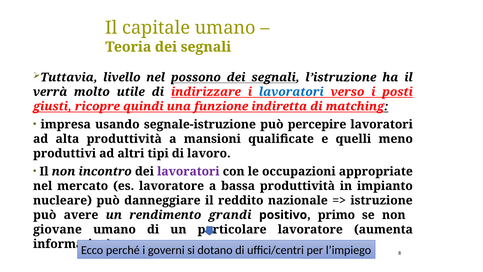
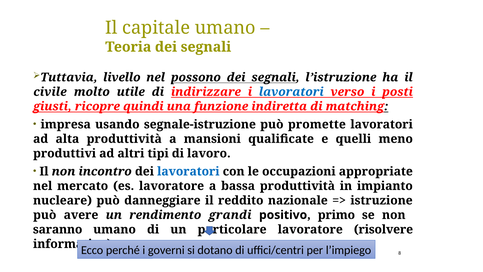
verrà: verrà -> civile
percepire: percepire -> promette
lavoratori at (188, 171) colour: purple -> blue
giovane: giovane -> saranno
aumenta: aumenta -> risolvere
